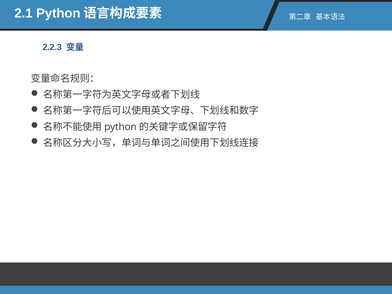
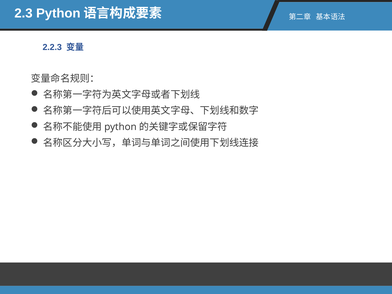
2.1: 2.1 -> 2.3
